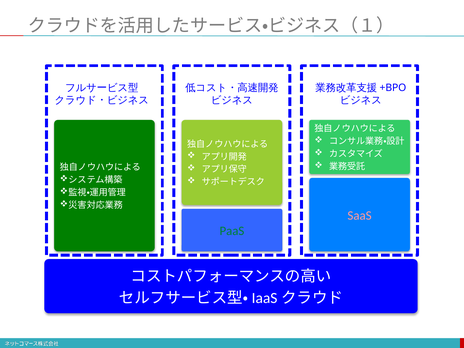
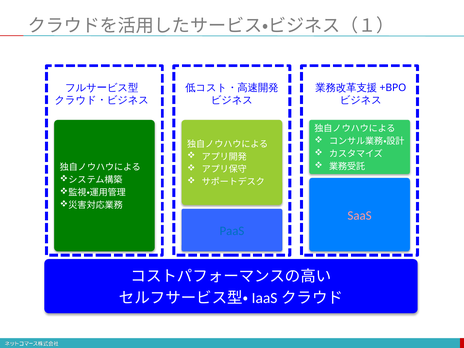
PaaS colour: green -> blue
